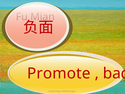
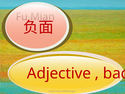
Promote: Promote -> Adjective
